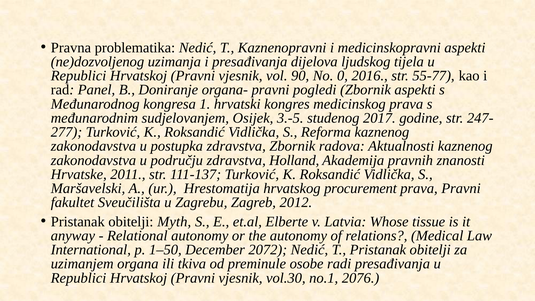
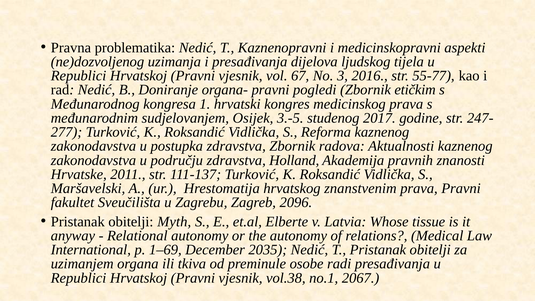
90: 90 -> 67
0: 0 -> 3
rad Panel: Panel -> Nedić
Zbornik aspekti: aspekti -> etičkim
procurement: procurement -> znanstvenim
2012: 2012 -> 2096
1–50: 1–50 -> 1–69
2072: 2072 -> 2035
vol.30: vol.30 -> vol.38
2076: 2076 -> 2067
